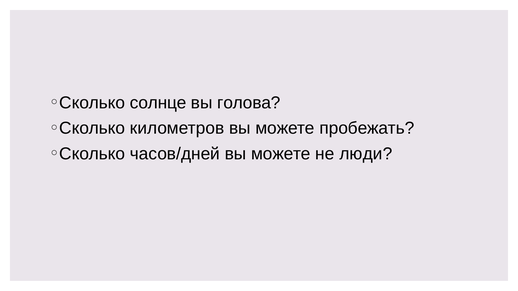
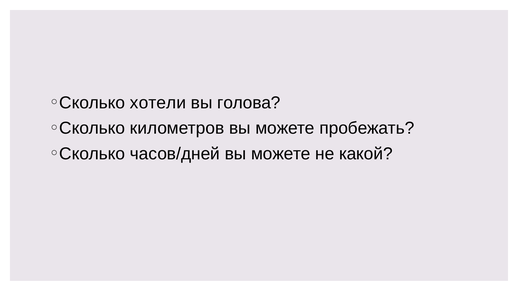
солнце: солнце -> хотели
люди: люди -> какой
